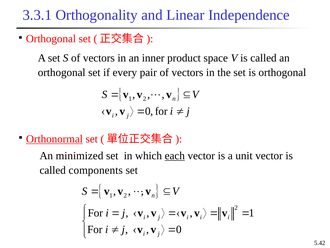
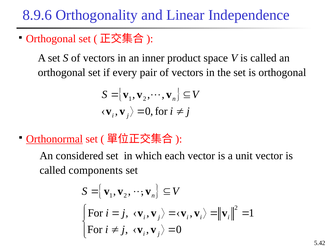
3.3.1: 3.3.1 -> 8.9.6
minimized: minimized -> considered
each underline: present -> none
